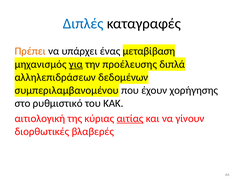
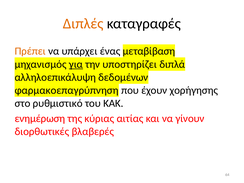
Διπλές colour: blue -> orange
προέλευσης: προέλευσης -> υποστηρίζει
αλληλεπιδράσεων: αλληλεπιδράσεων -> αλληλοεπικάλυψη
συμπεριλαμβανομένου: συμπεριλαμβανομένου -> φαρμακοεπαγρύπνηση
αιτιολογική: αιτιολογική -> ενημέρωση
αιτίας underline: present -> none
